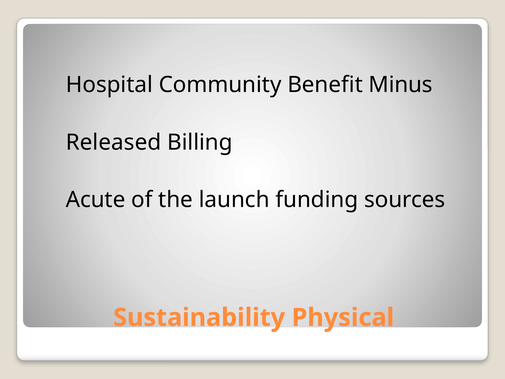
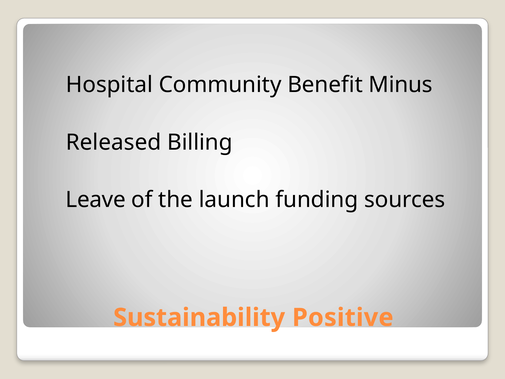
Acute: Acute -> Leave
Physical: Physical -> Positive
